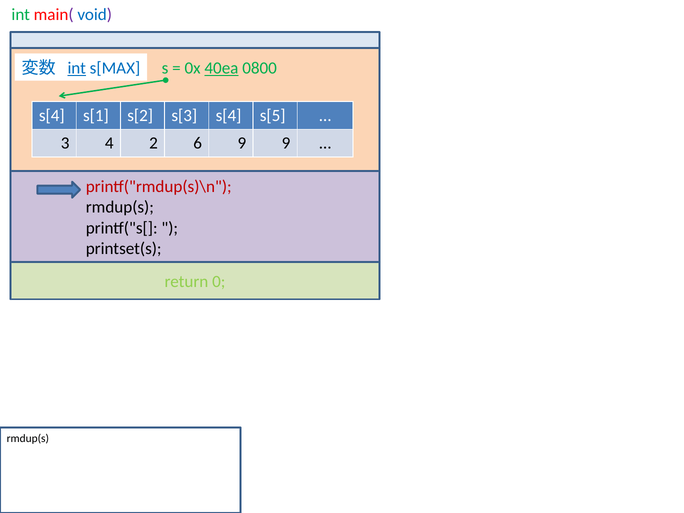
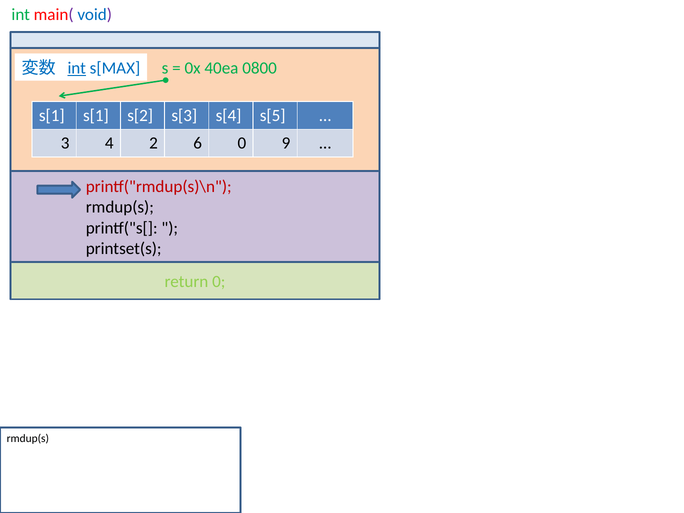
40ea underline: present -> none
s[4 at (52, 116): s[4 -> s[1
6 9: 9 -> 0
